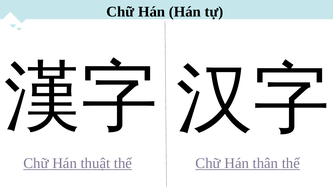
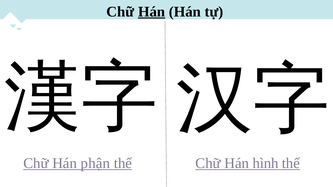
Hán at (152, 12) underline: none -> present
thuật: thuật -> phận
thân: thân -> hình
